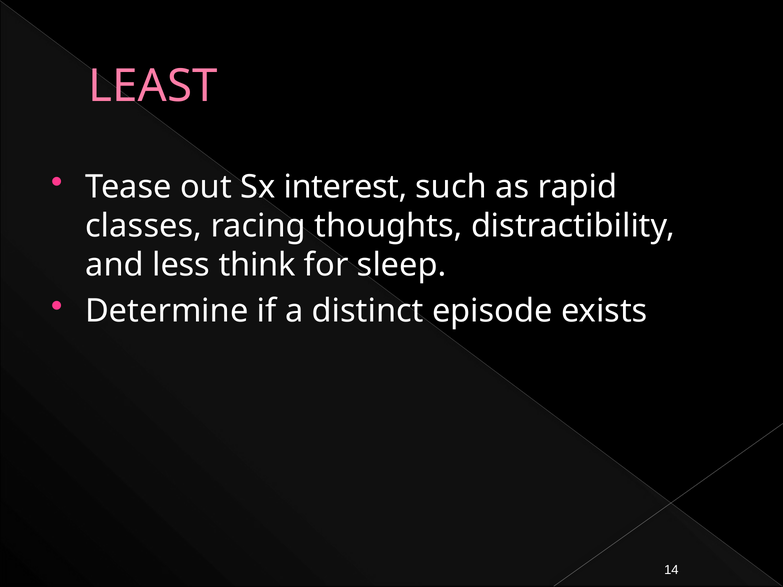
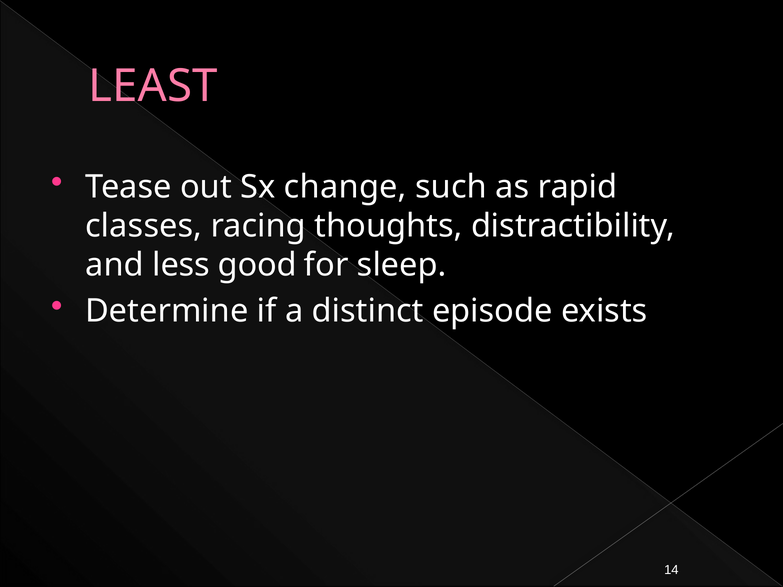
interest: interest -> change
think: think -> good
